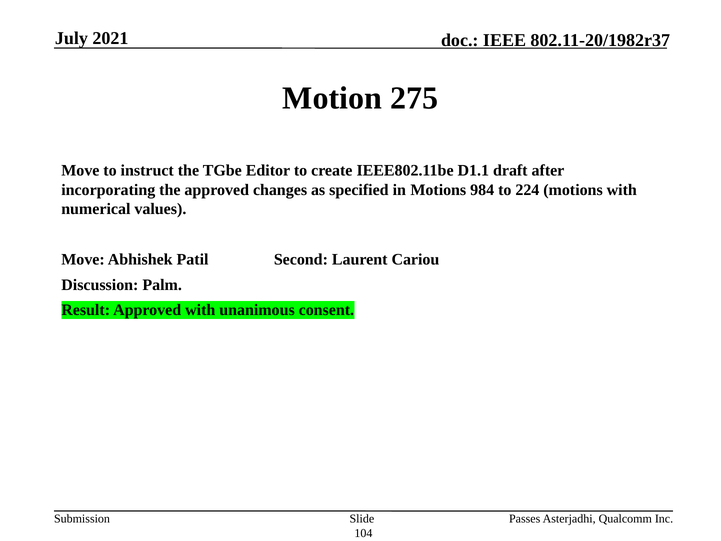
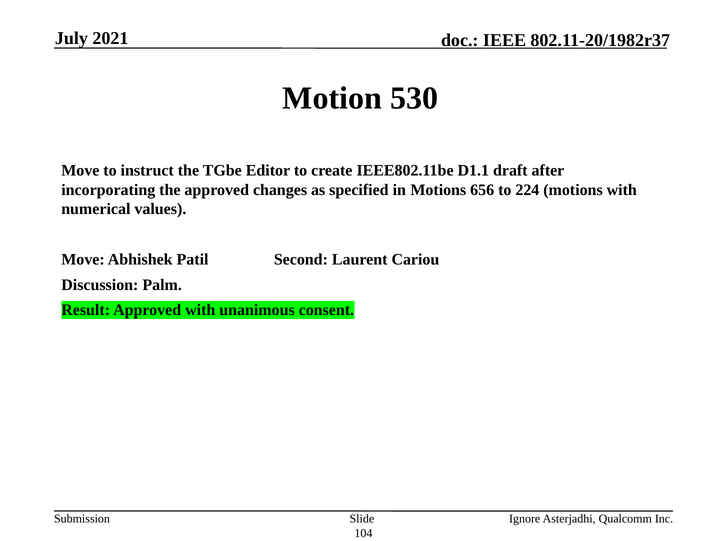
275: 275 -> 530
984: 984 -> 656
Passes: Passes -> Ignore
